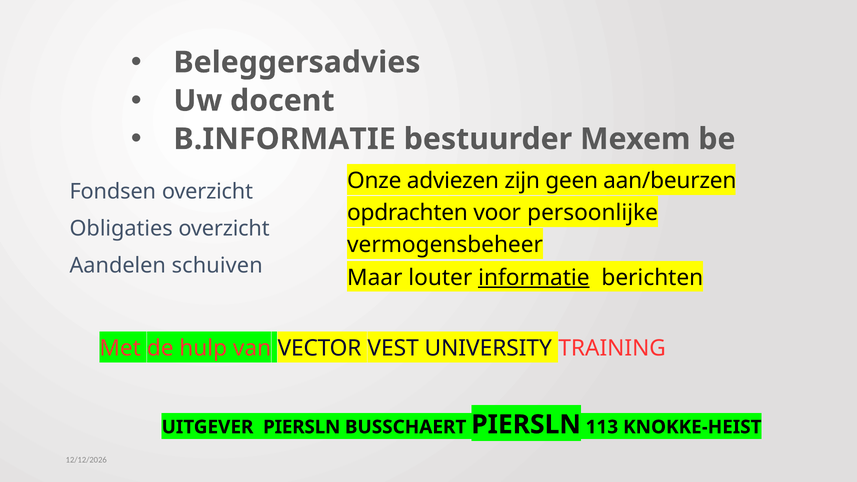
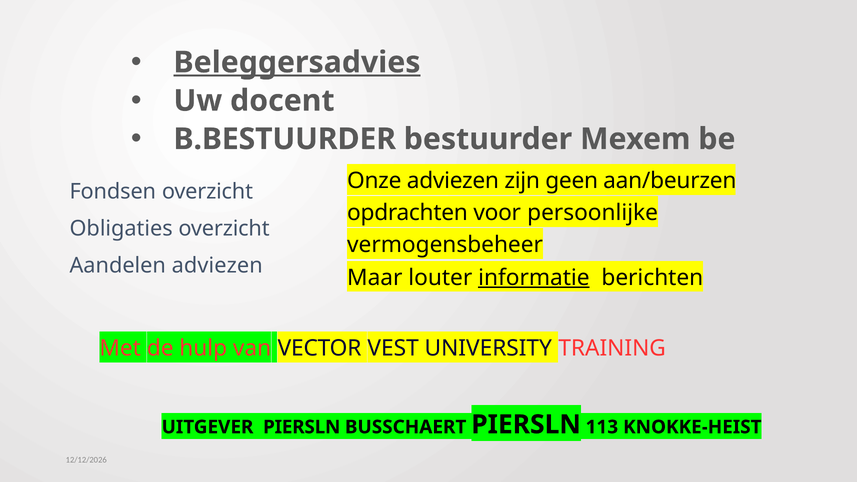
Beleggersadvies underline: none -> present
B.INFORMATIE: B.INFORMATIE -> B.BESTUURDER
Aandelen schuiven: schuiven -> adviezen
